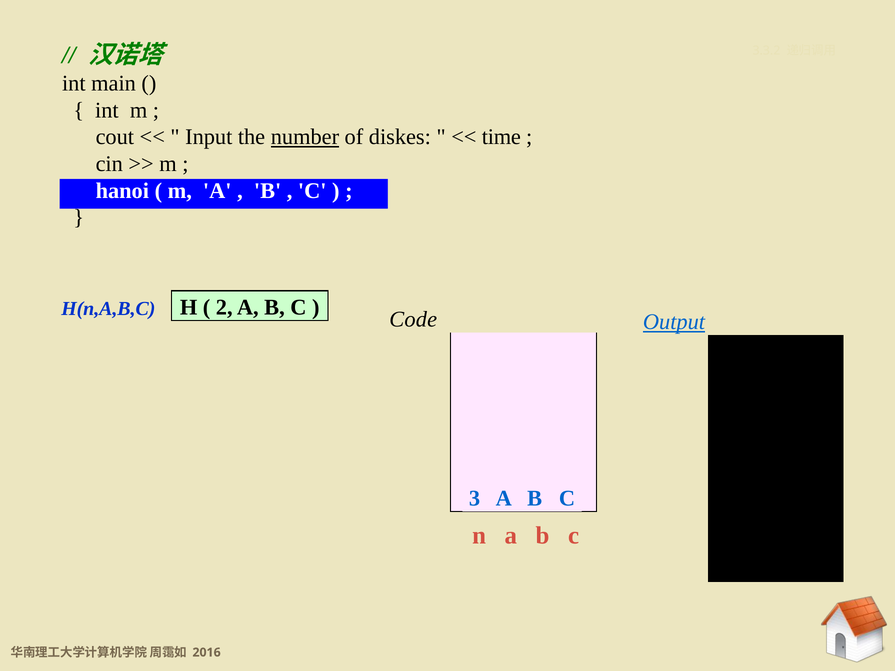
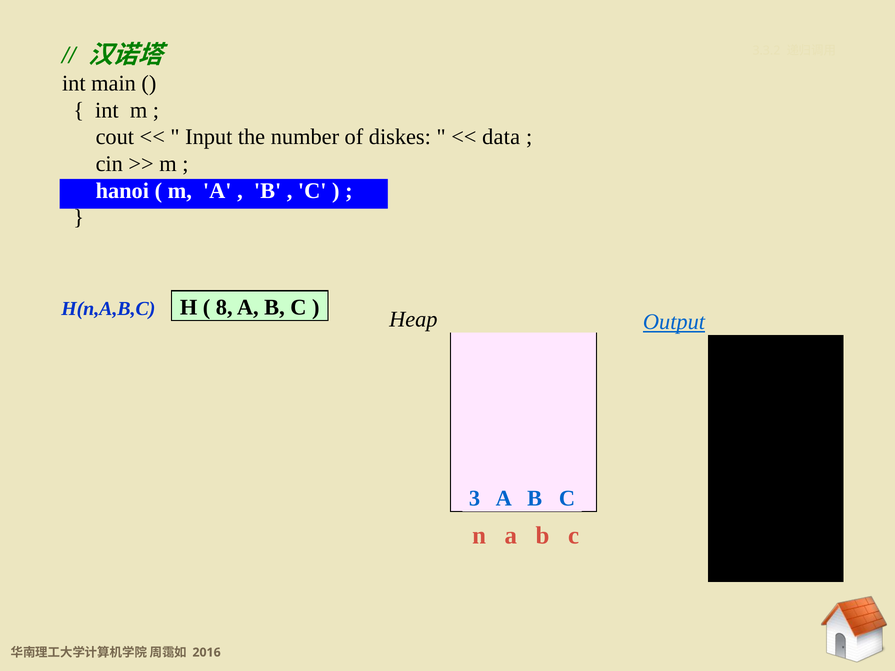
number underline: present -> none
time: time -> data
2: 2 -> 8
Code: Code -> Heap
